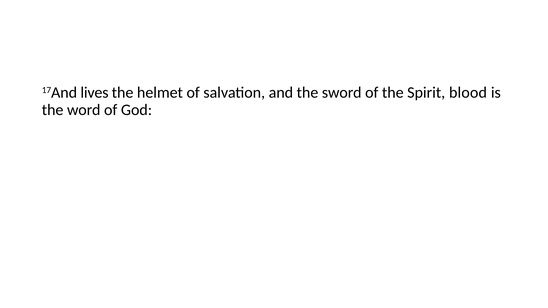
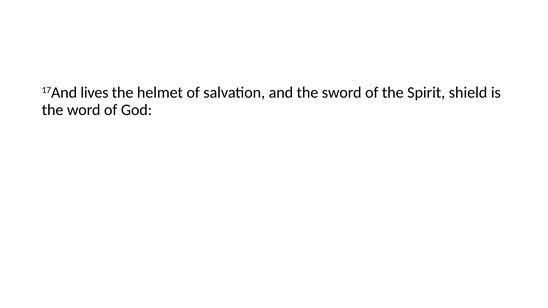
blood: blood -> shield
